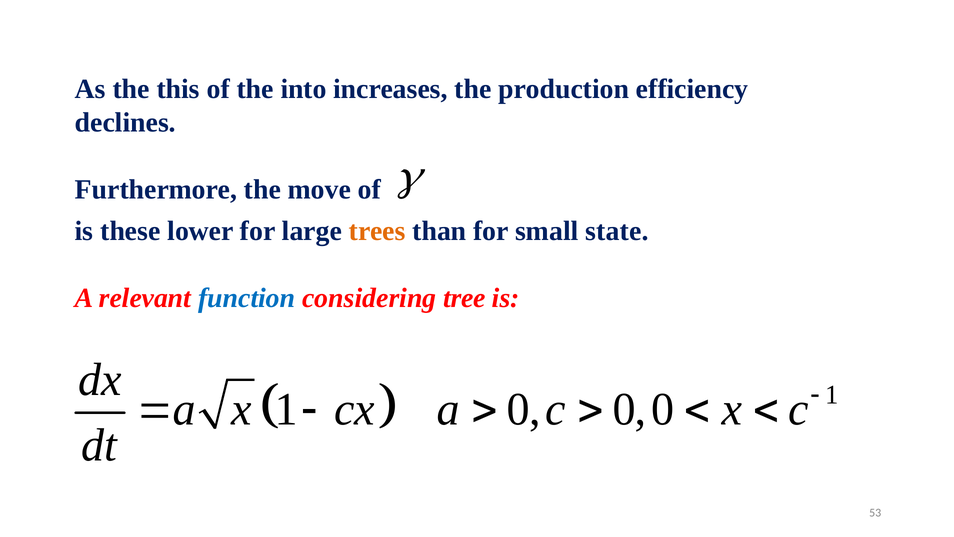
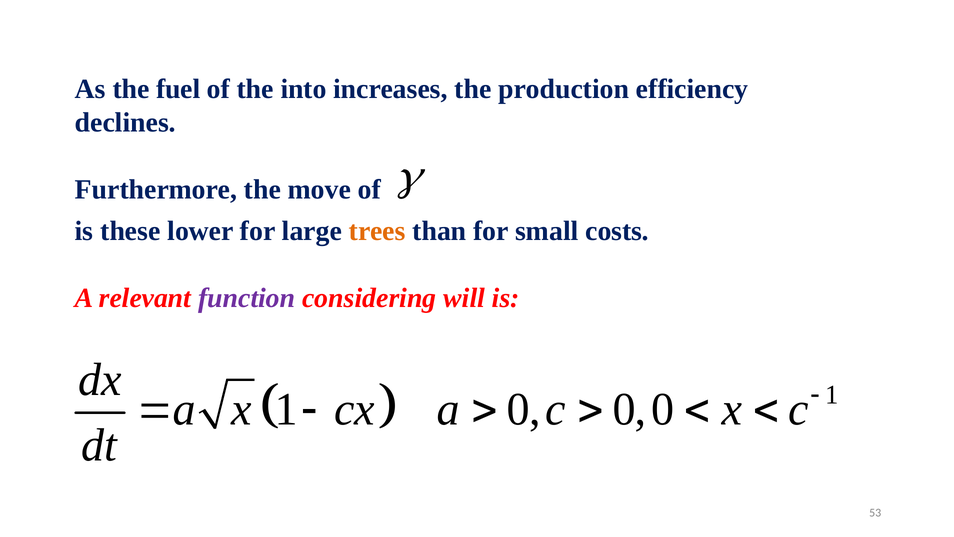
this: this -> fuel
state: state -> costs
function colour: blue -> purple
tree: tree -> will
